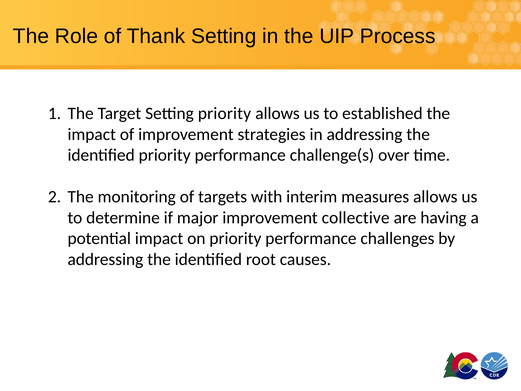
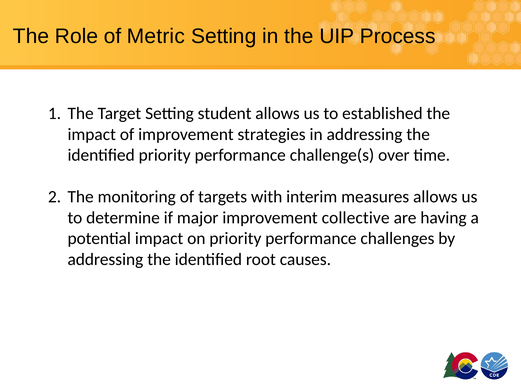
Thank: Thank -> Metric
Setting priority: priority -> student
